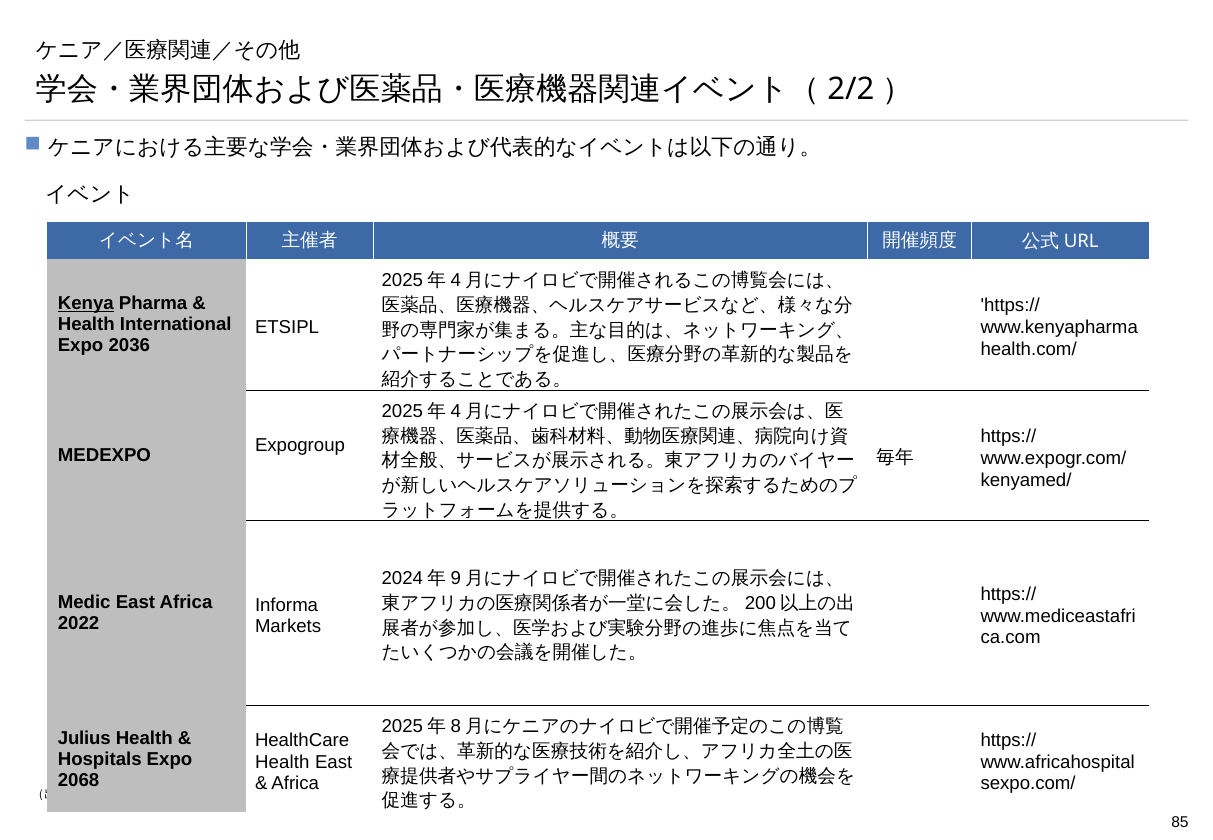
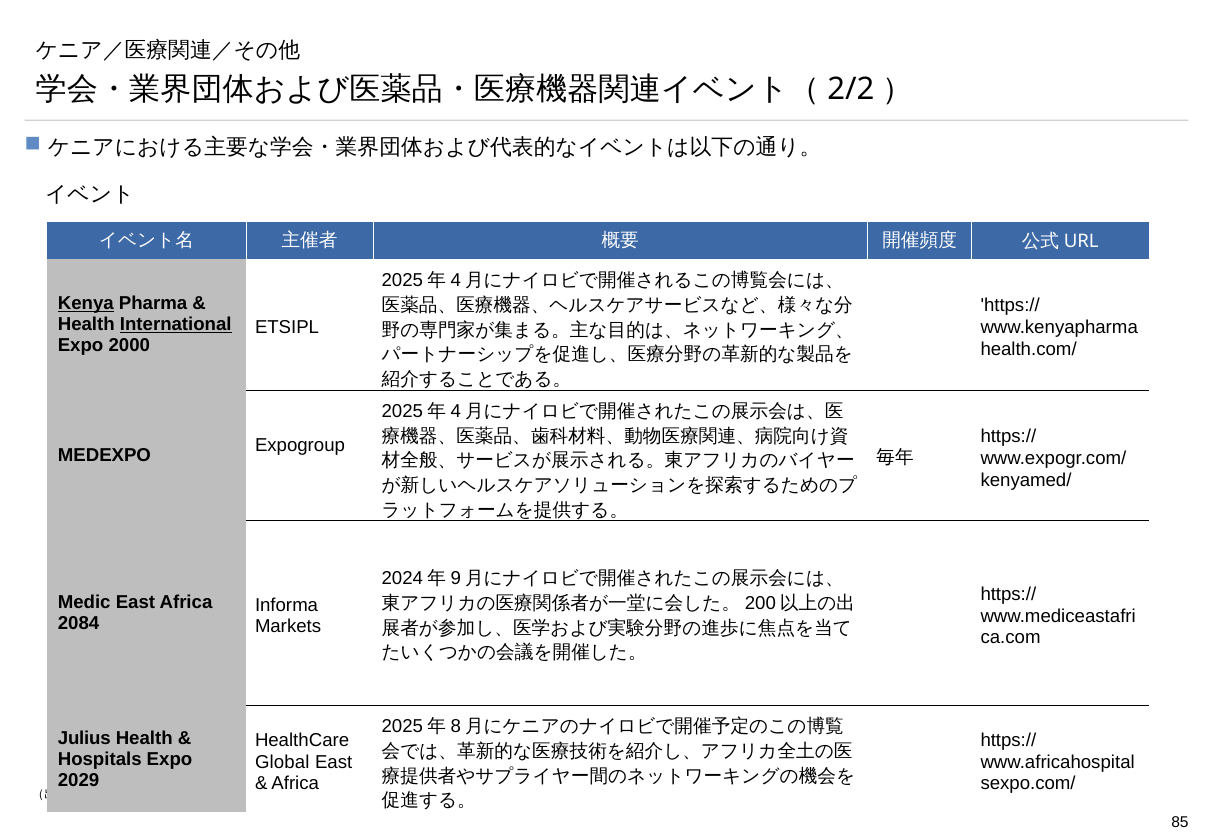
International underline: none -> present
2036: 2036 -> 2000
2022: 2022 -> 2084
Health at (282, 762): Health -> Global
2068: 2068 -> 2029
